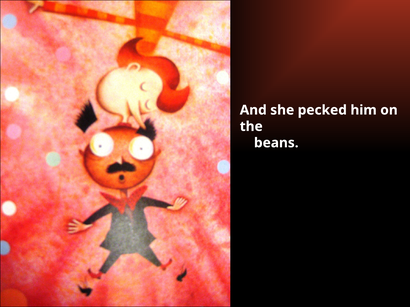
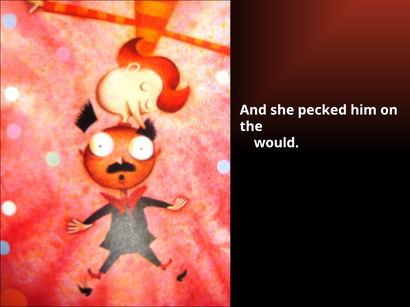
beans: beans -> would
